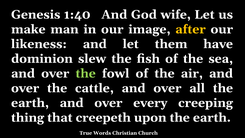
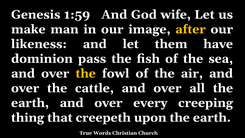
1:40: 1:40 -> 1:59
slew: slew -> pass
the at (86, 73) colour: light green -> yellow
